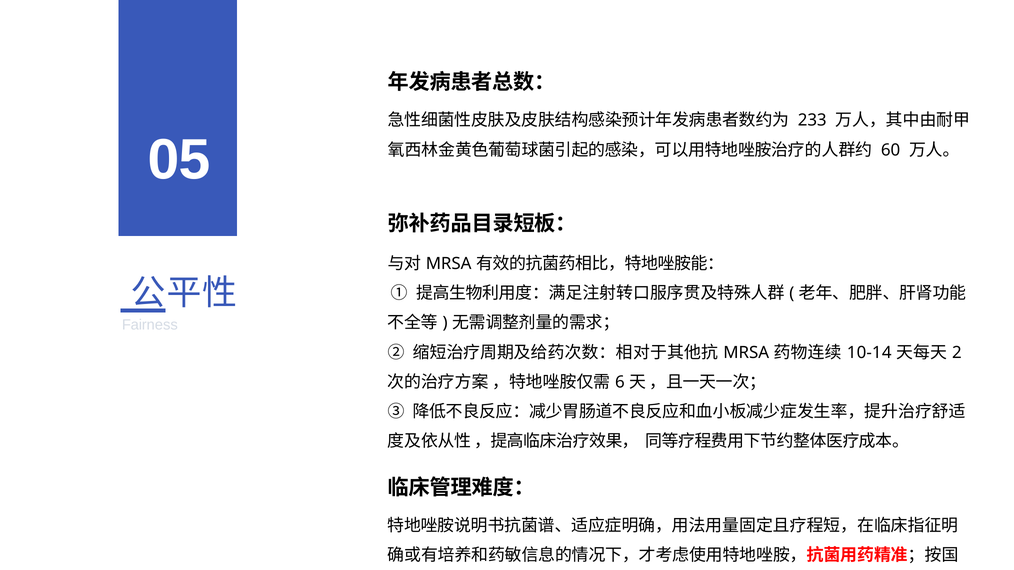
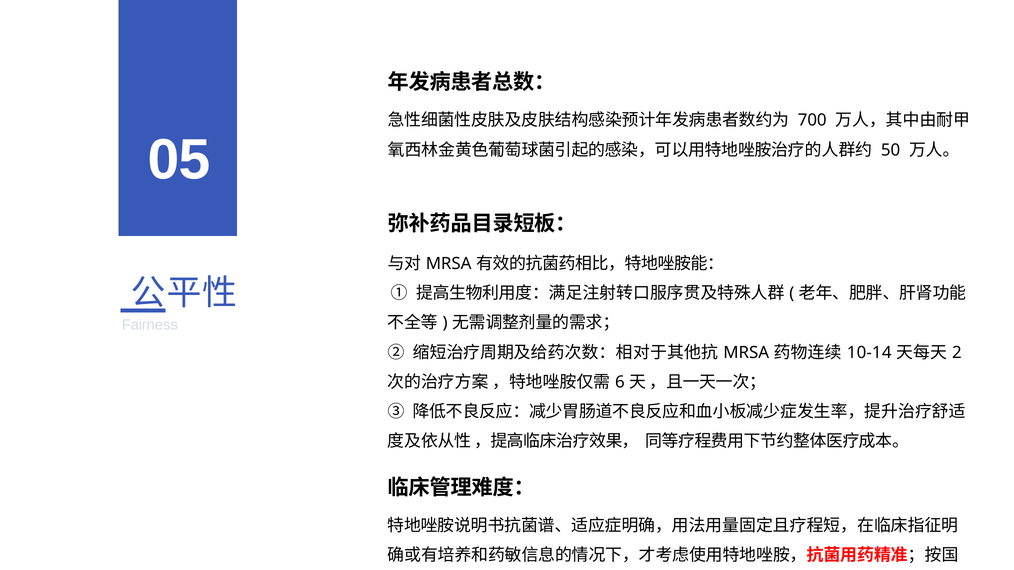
233: 233 -> 700
60: 60 -> 50
